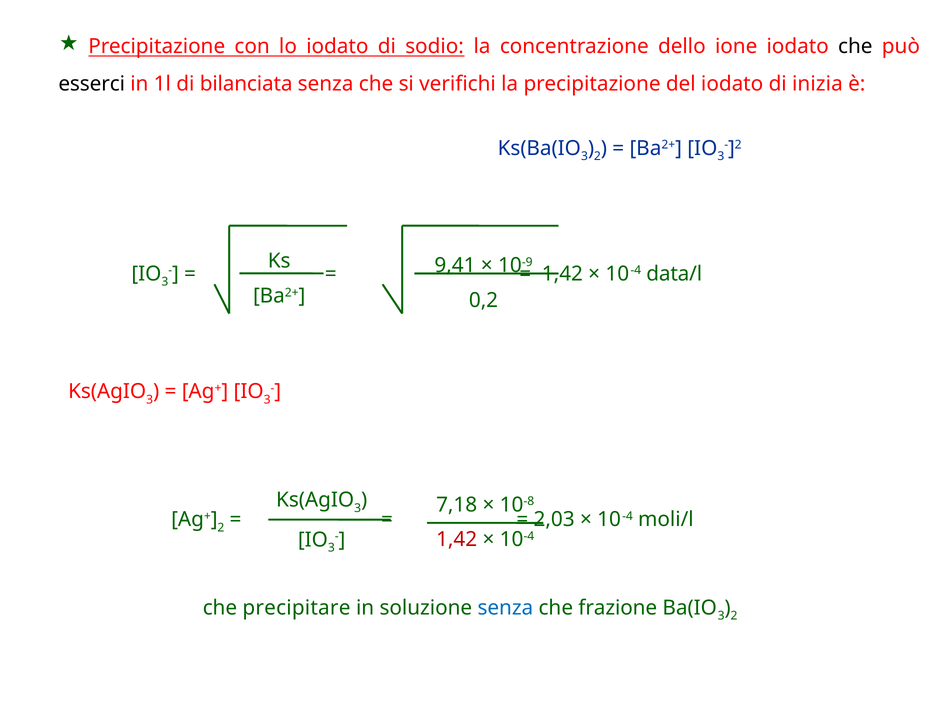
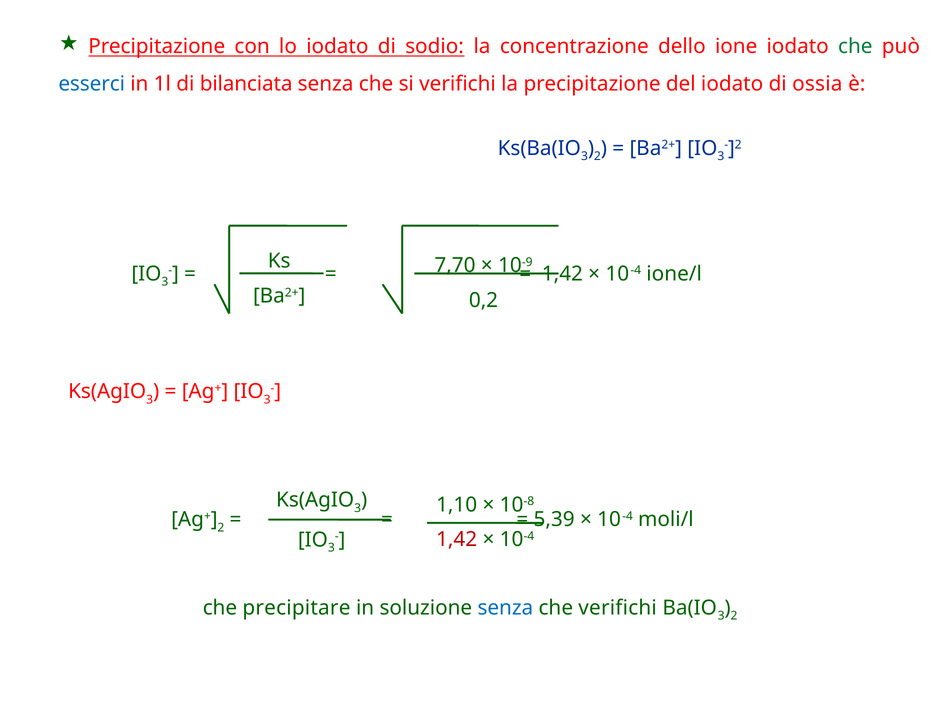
che at (855, 46) colour: black -> green
esserci colour: black -> blue
inizia: inizia -> ossia
9,41: 9,41 -> 7,70
data/l: data/l -> ione/l
7,18: 7,18 -> 1,10
2,03: 2,03 -> 5,39
che frazione: frazione -> verifichi
